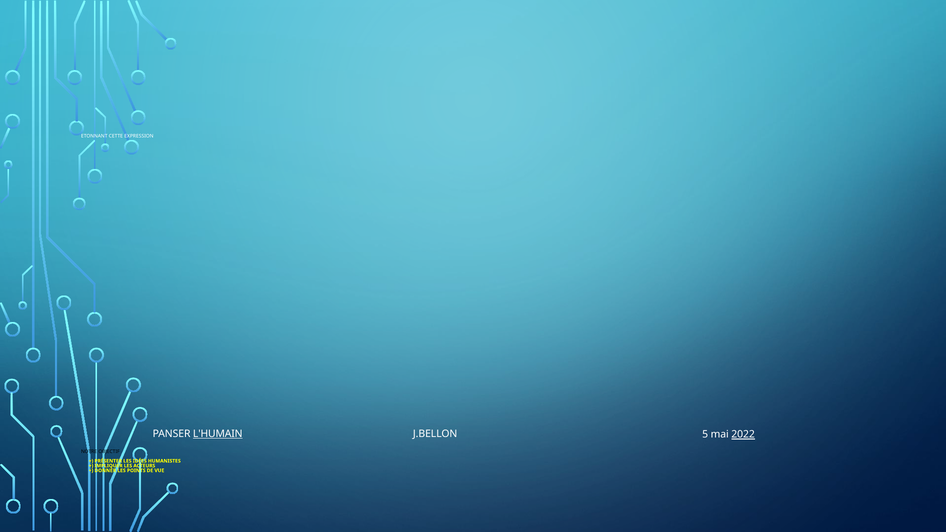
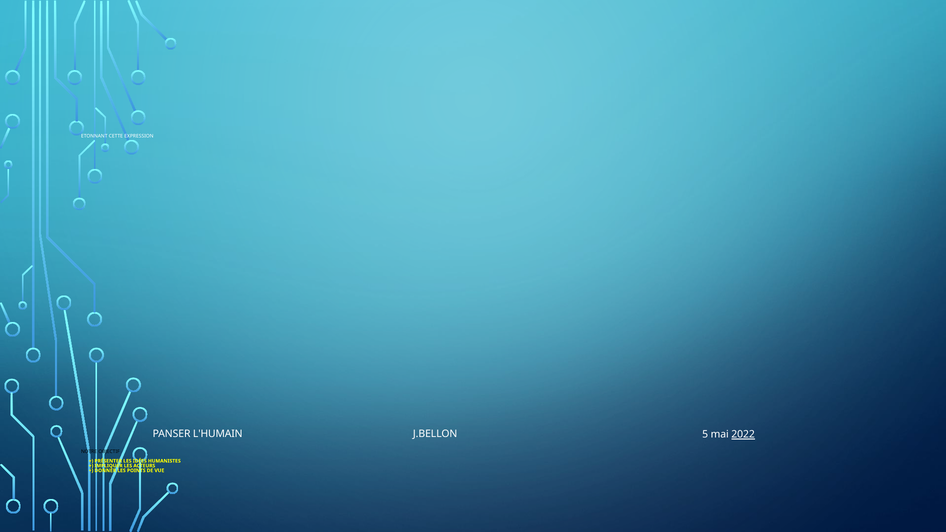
L'HUMAIN underline: present -> none
